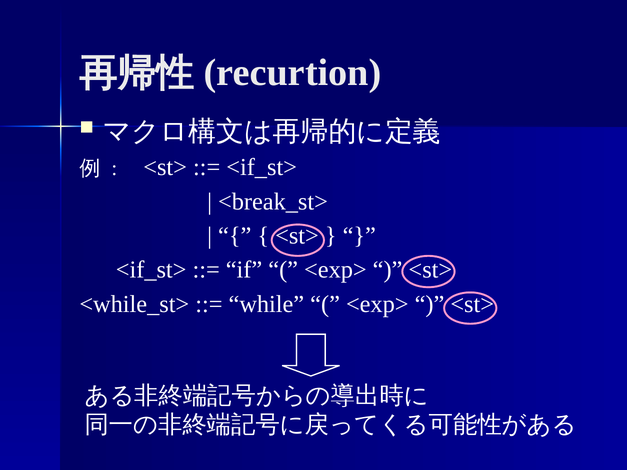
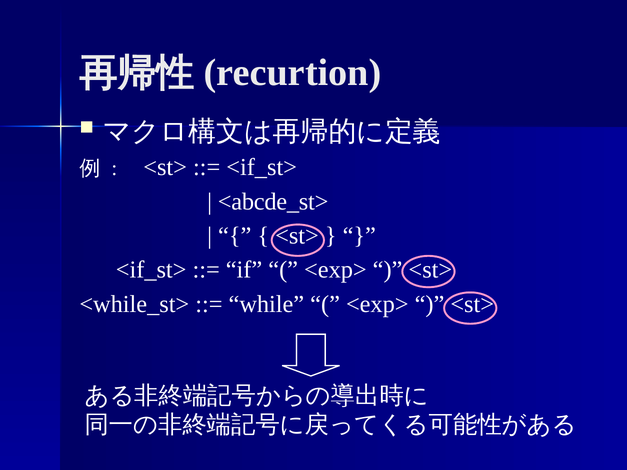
<break_st>: <break_st> -> <abcde_st>
